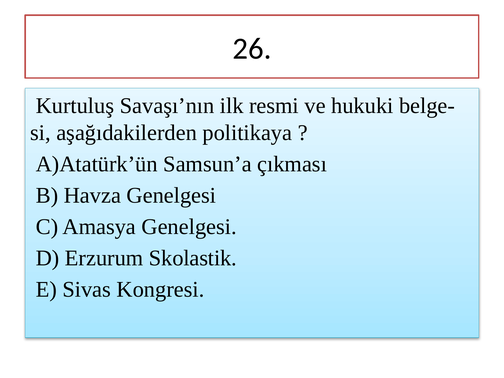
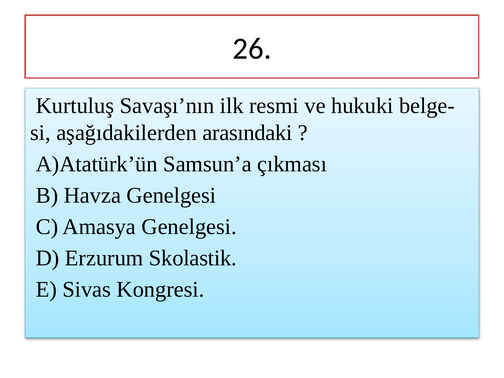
politikaya: politikaya -> arasındaki
